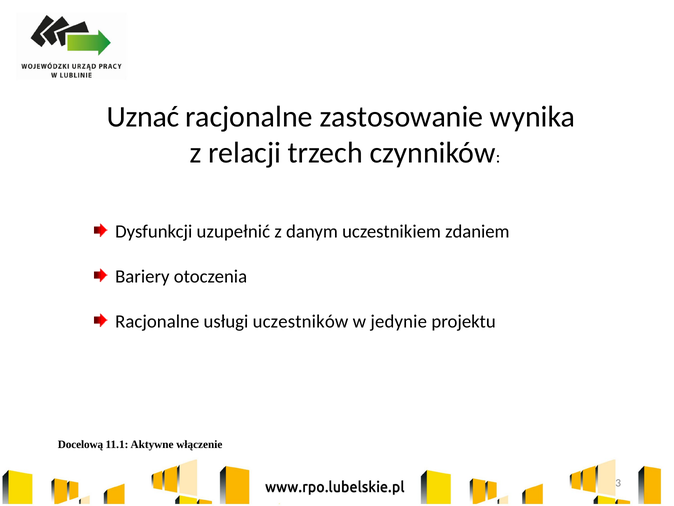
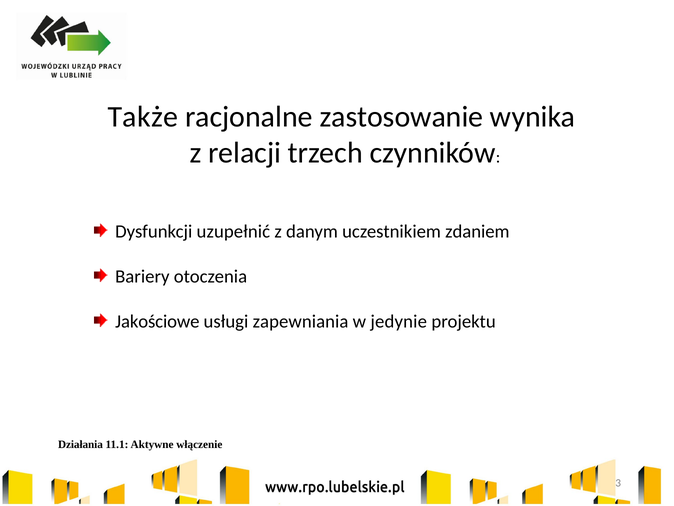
Uznać: Uznać -> Także
Racjonalne at (157, 321): Racjonalne -> Jakościowe
uczestników: uczestników -> zapewniania
Docelową: Docelową -> Działania
